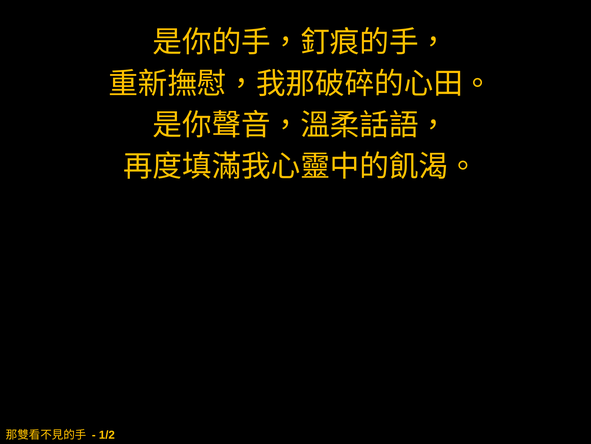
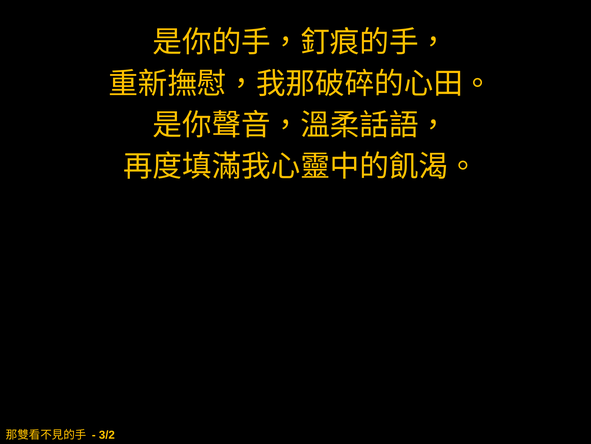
1/2: 1/2 -> 3/2
